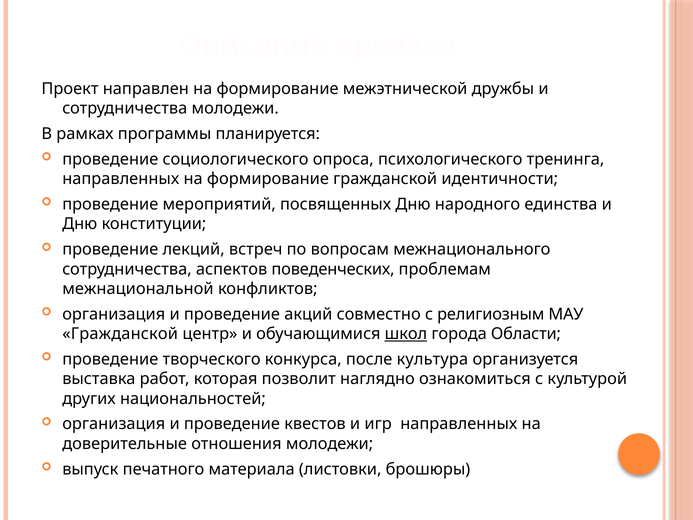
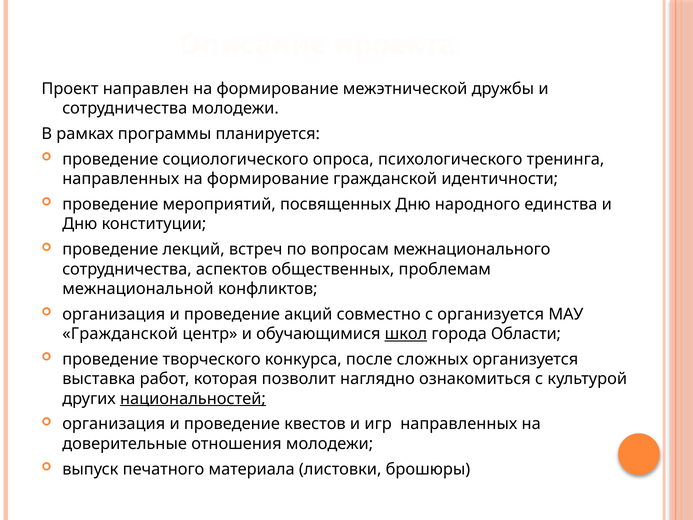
поведенческих: поведенческих -> общественных
с религиозным: религиозным -> организуется
культура: культура -> сложных
национальностей underline: none -> present
